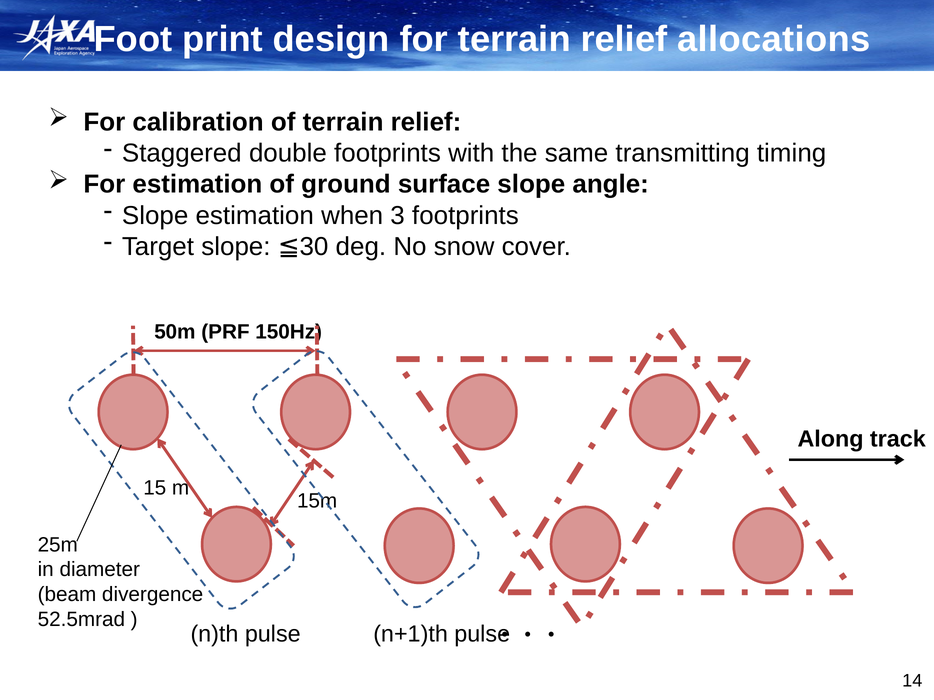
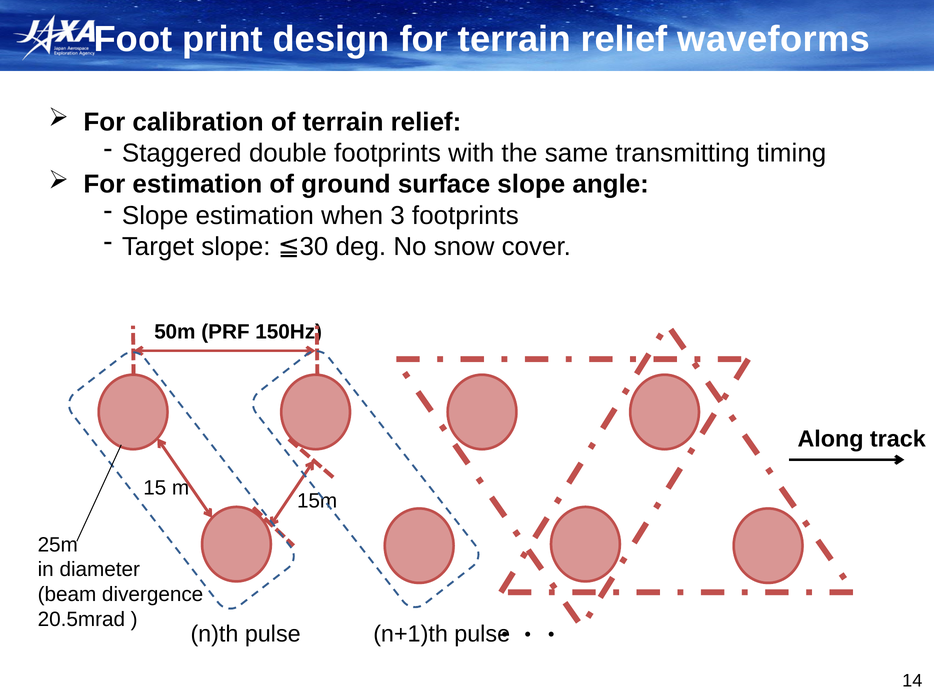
allocations: allocations -> waveforms
52.5mrad: 52.5mrad -> 20.5mrad
